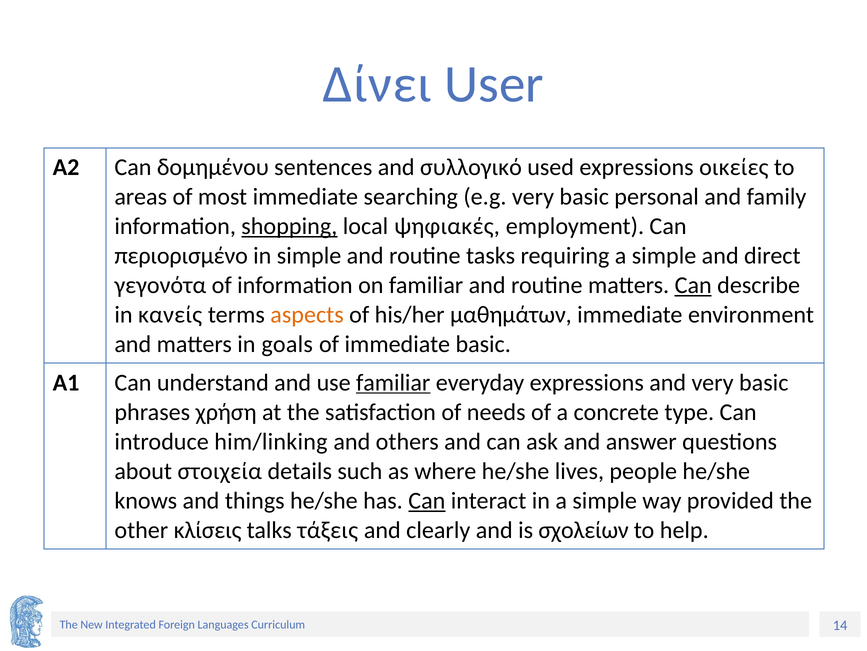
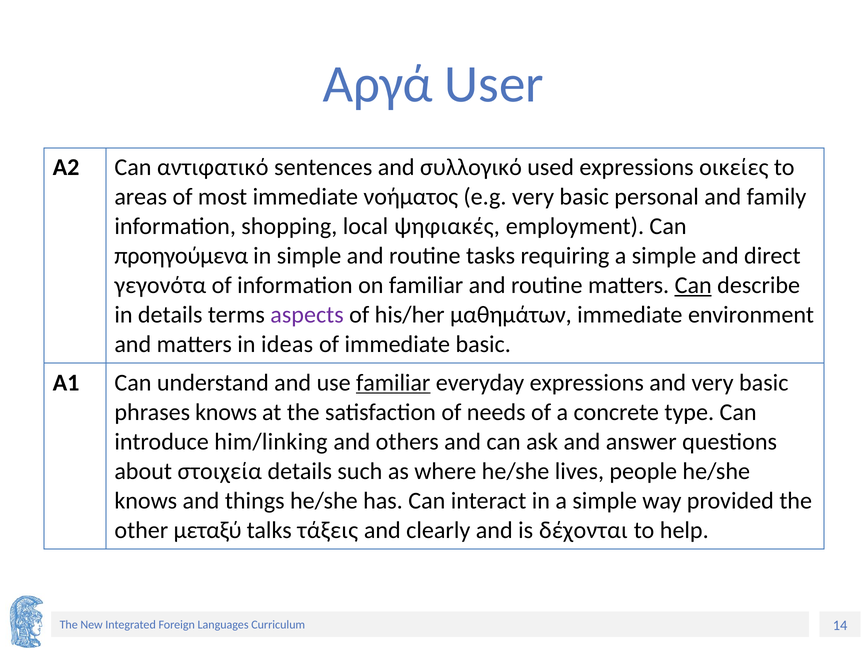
Δίνει: Δίνει -> Αργά
δομημένου: δομημένου -> αντιφατικό
searching: searching -> νοήματος
shopping underline: present -> none
περιορισμένο: περιορισμένο -> προηγούμενα
in κανείς: κανείς -> details
aspects colour: orange -> purple
goals: goals -> ideas
phrases χρήση: χρήση -> knows
Can at (427, 500) underline: present -> none
κλίσεις: κλίσεις -> μεταξύ
σχολείων: σχολείων -> δέχονται
